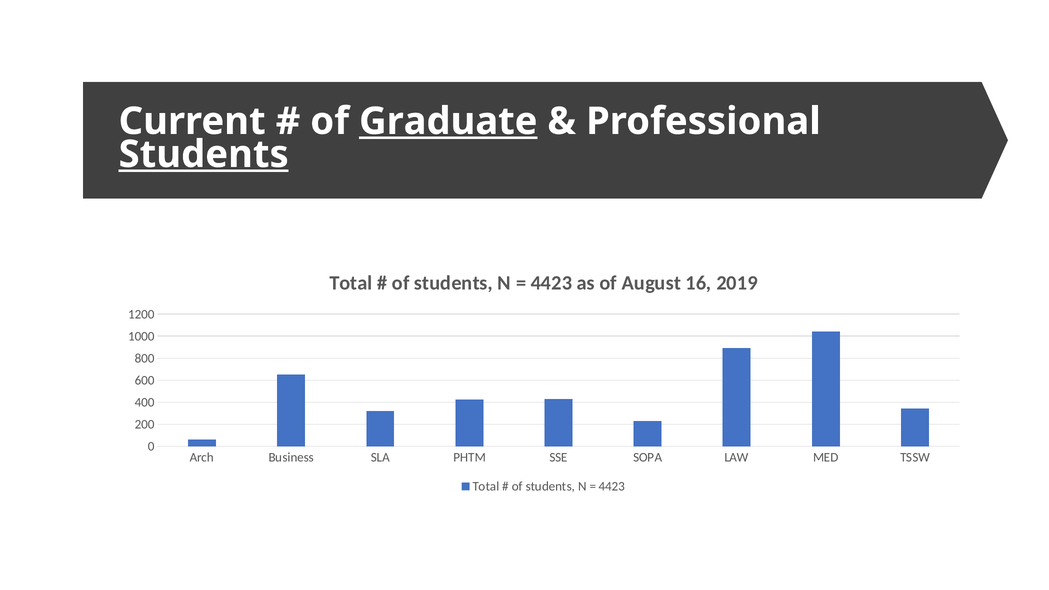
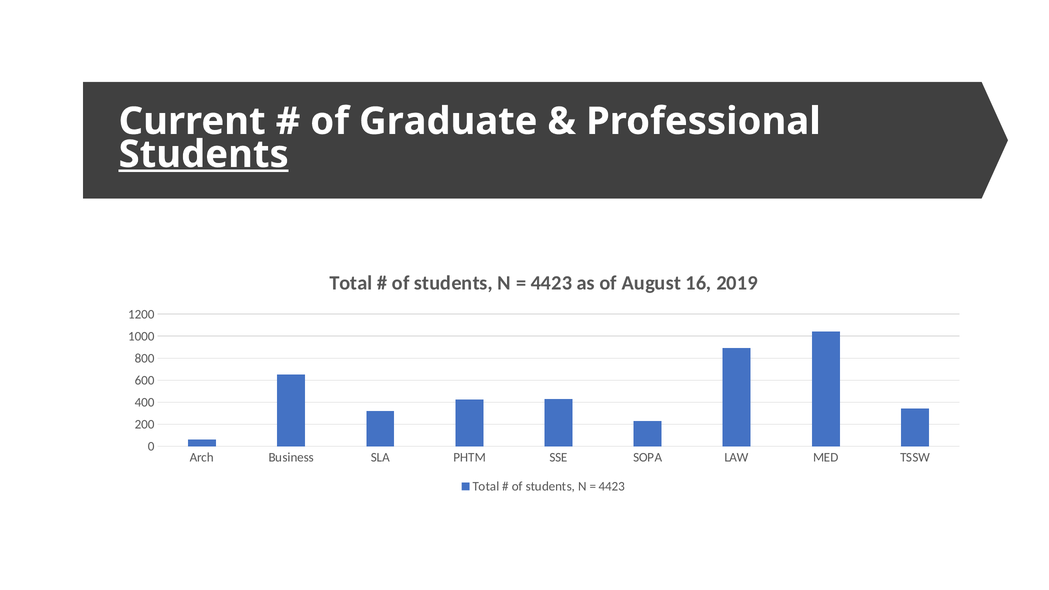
Graduate underline: present -> none
